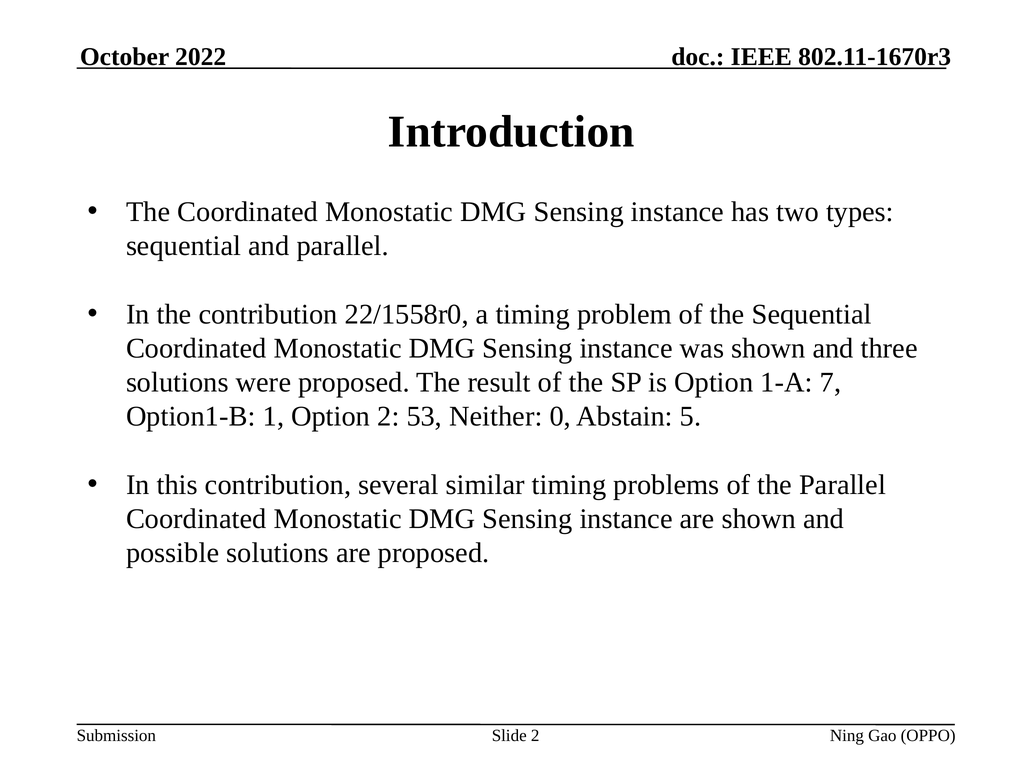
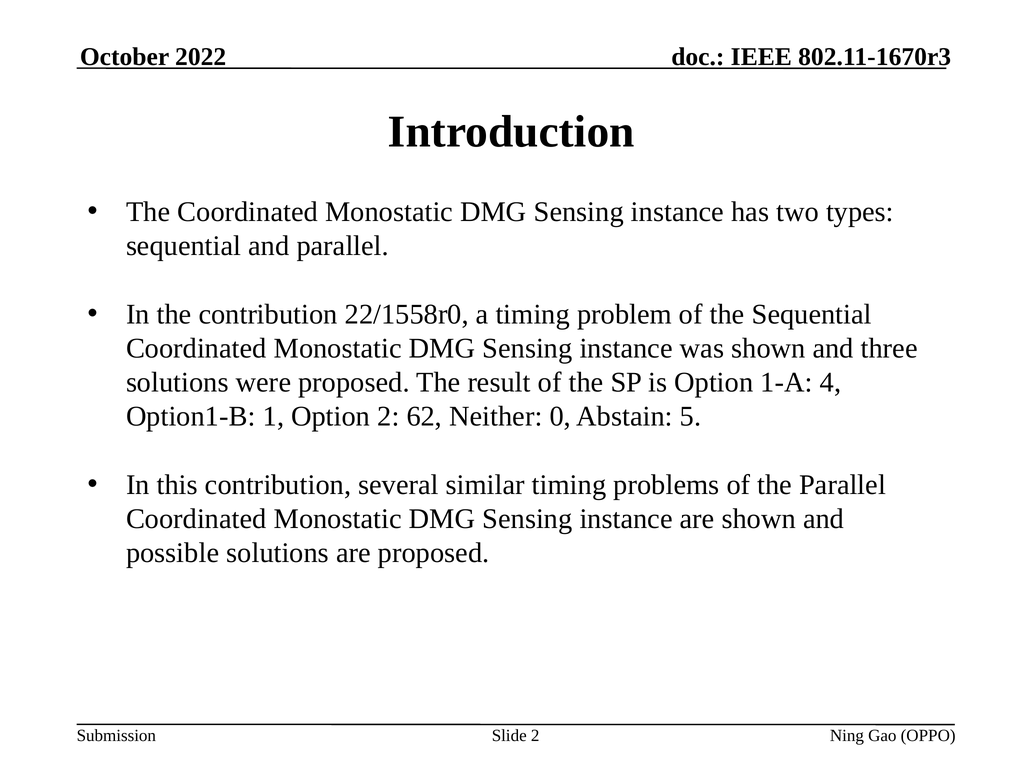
7: 7 -> 4
53: 53 -> 62
